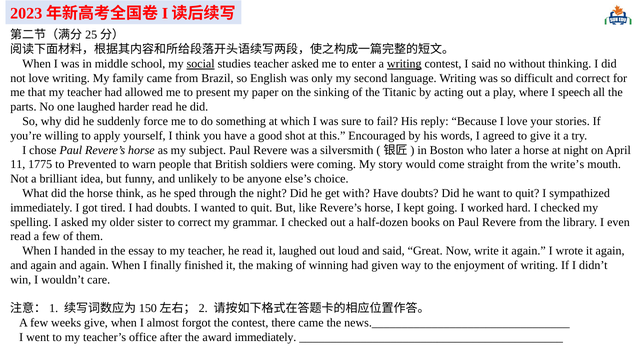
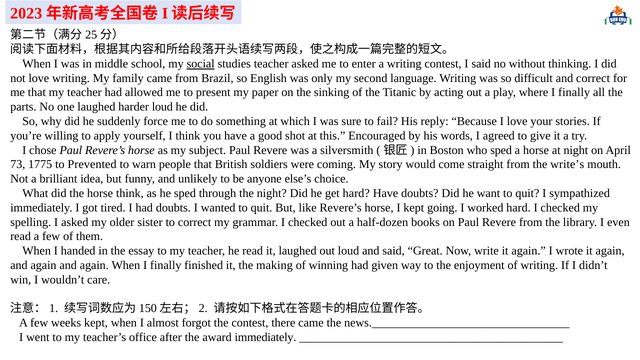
writing at (404, 64) underline: present -> none
where I speech: speech -> finally
harder read: read -> loud
who later: later -> sped
11: 11 -> 73
get with: with -> hard
weeks give: give -> kept
